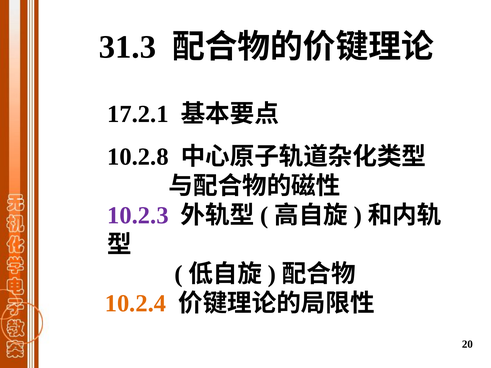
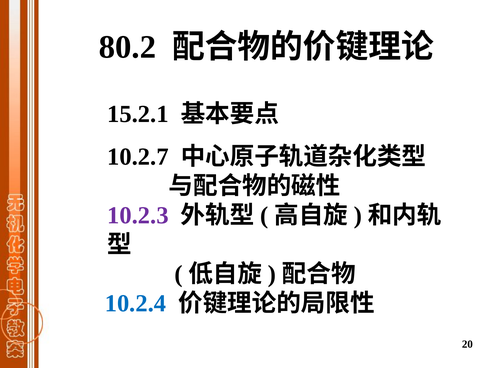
31.3: 31.3 -> 80.2
17.2.1: 17.2.1 -> 15.2.1
10.2.8: 10.2.8 -> 10.2.7
10.2.4 colour: orange -> blue
